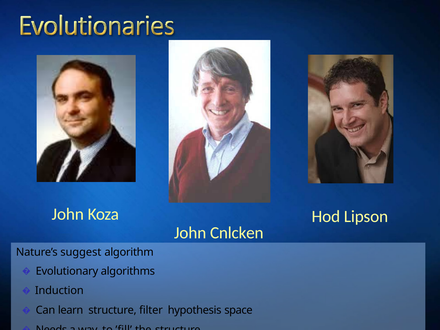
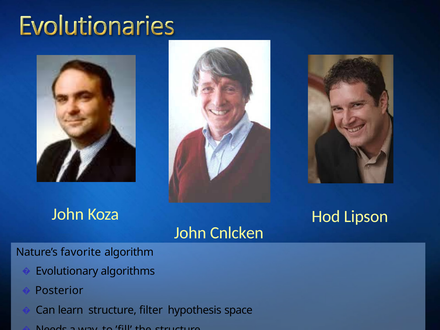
suggest: suggest -> favorite
Induction: Induction -> Posterior
